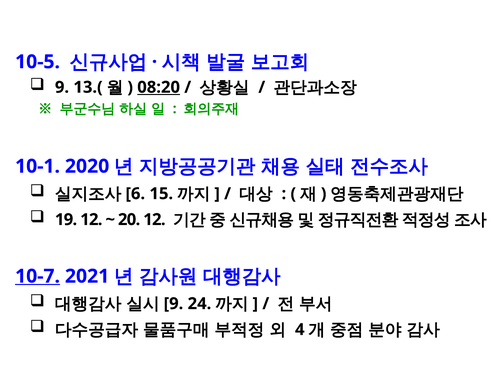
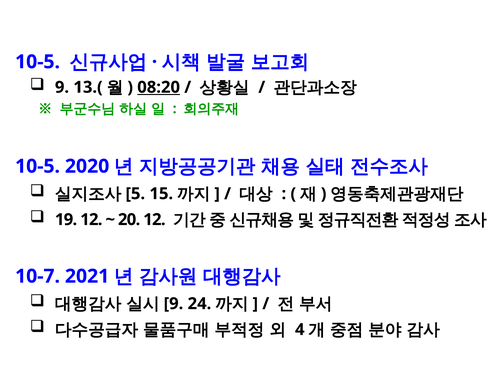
10-1 at (38, 166): 10-1 -> 10-5
6: 6 -> 5
10-7 underline: present -> none
